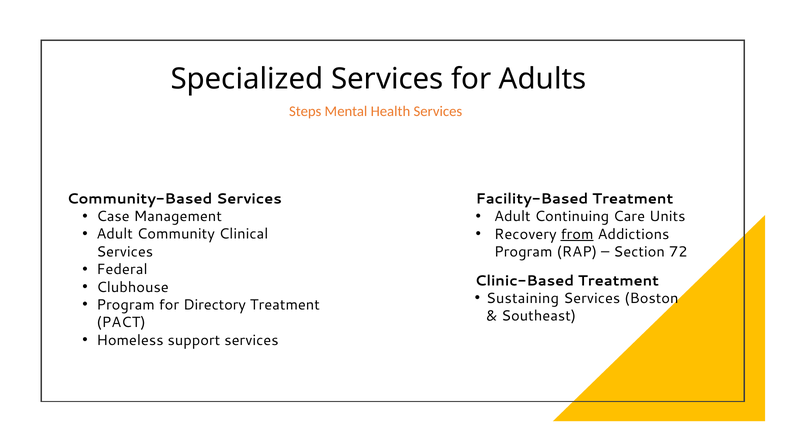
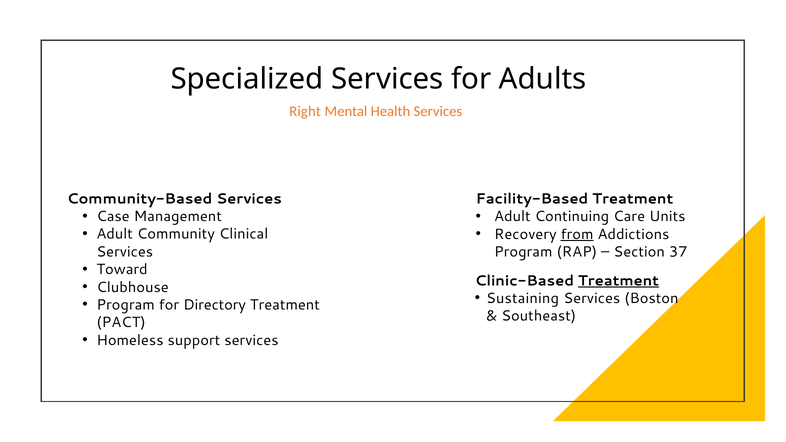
Steps: Steps -> Right
72: 72 -> 37
Federal: Federal -> Toward
Treatment at (618, 281) underline: none -> present
